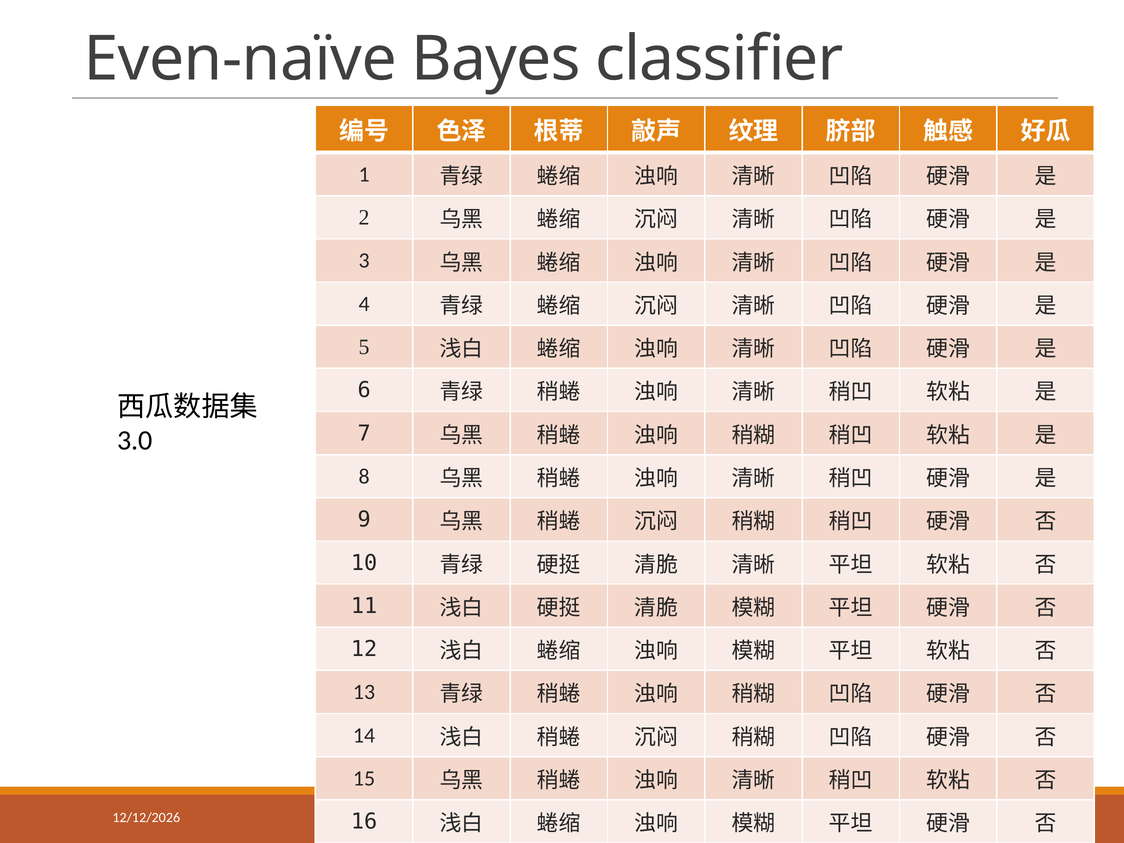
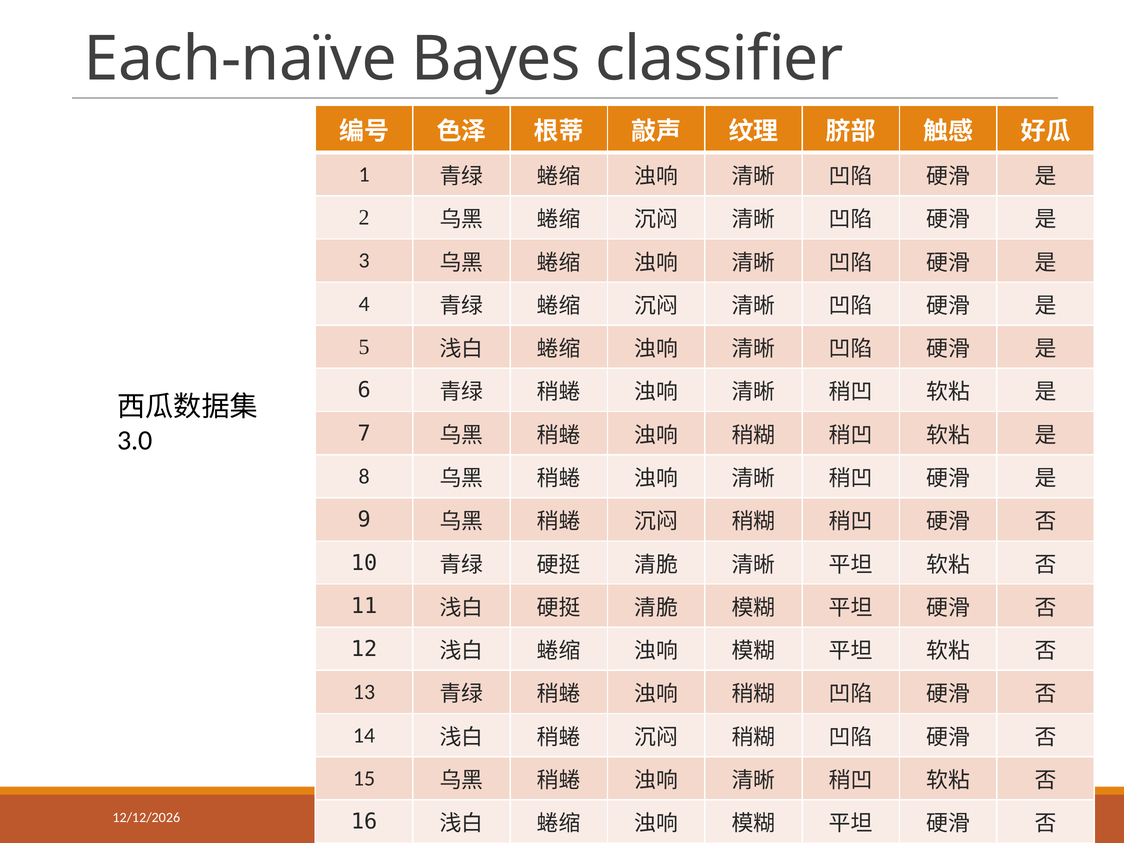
Even-naïve: Even-naïve -> Each-naïve
